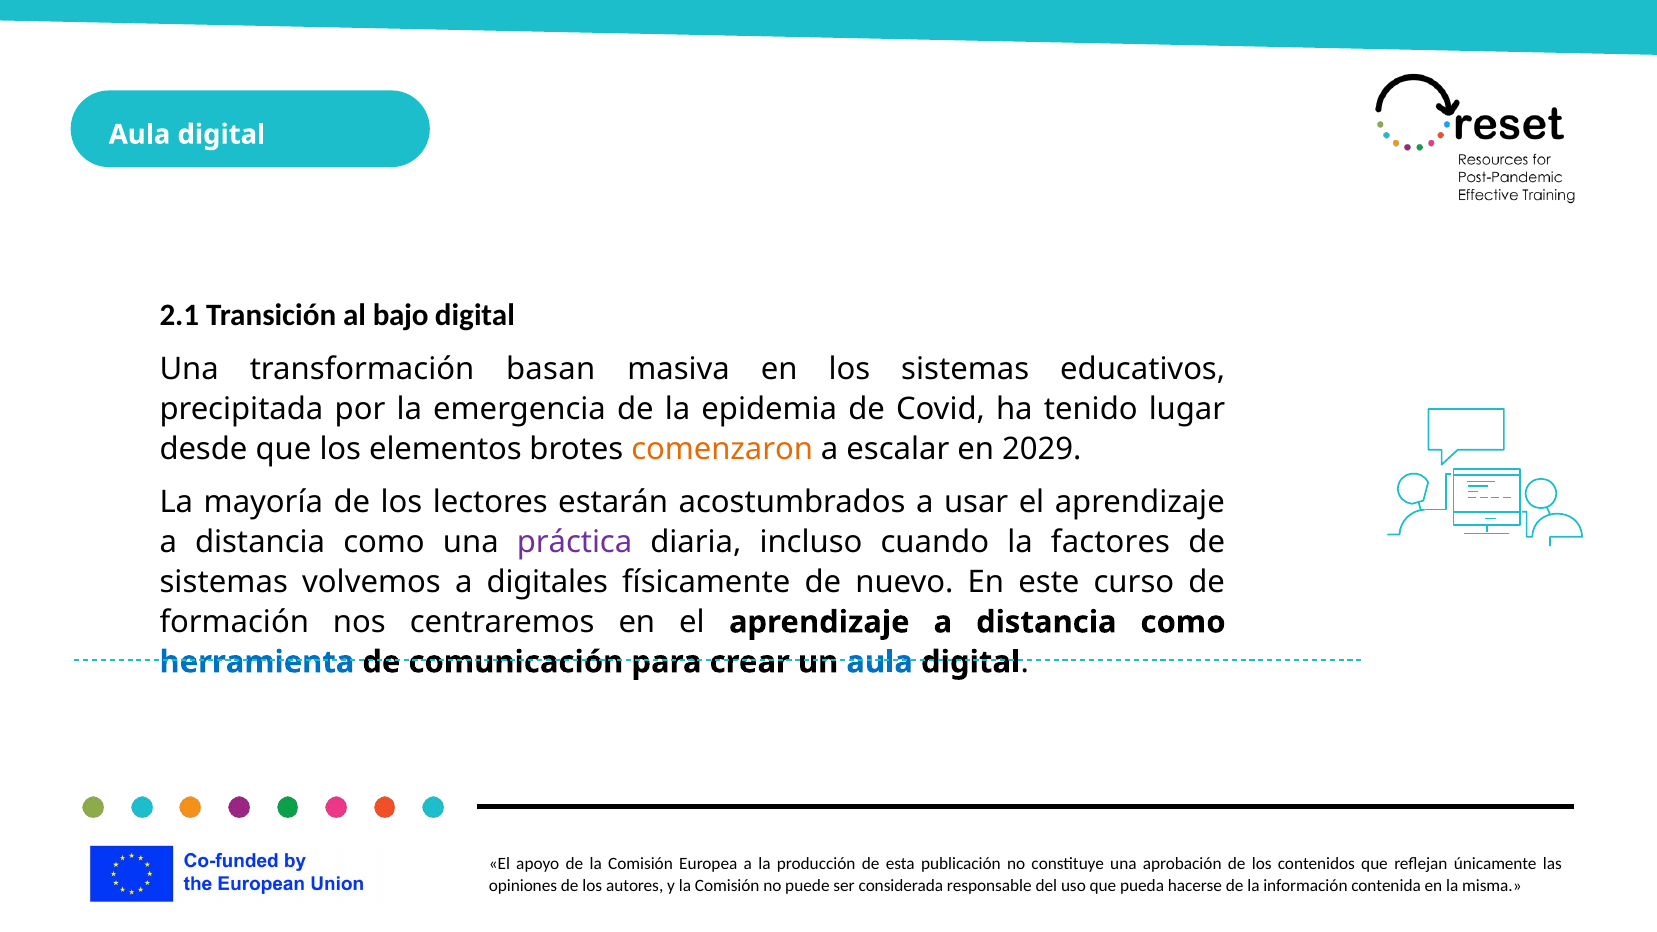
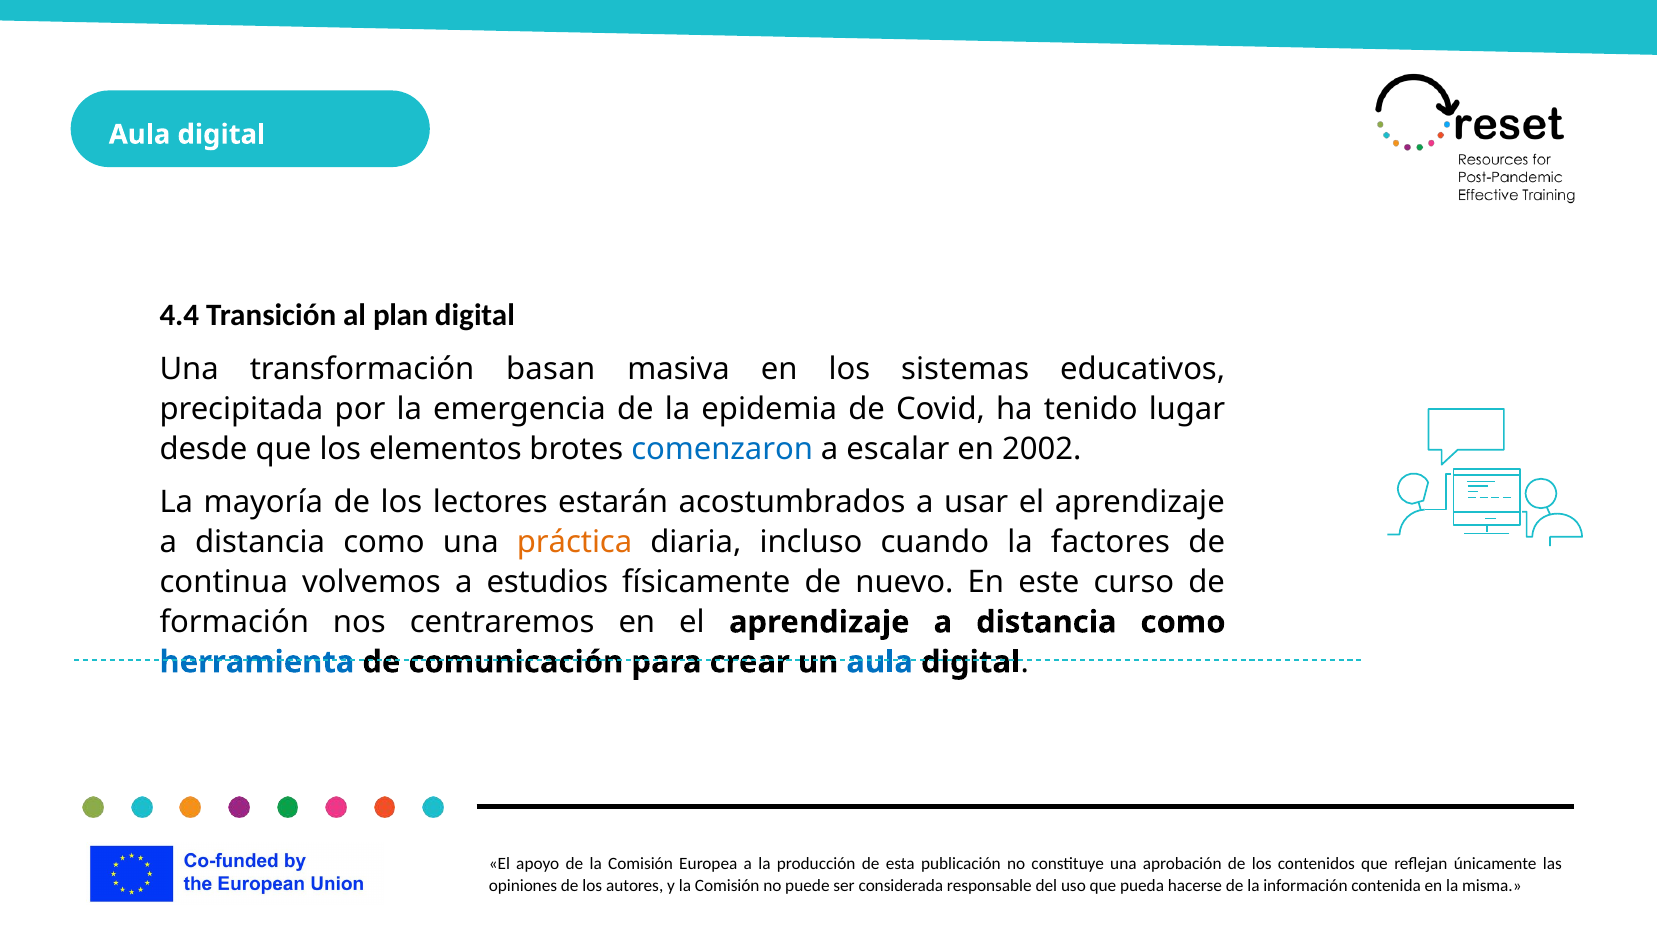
2.1: 2.1 -> 4.4
bajo: bajo -> plan
comenzaron colour: orange -> blue
2029: 2029 -> 2002
práctica colour: purple -> orange
sistemas at (224, 582): sistemas -> continua
digitales: digitales -> estudios
